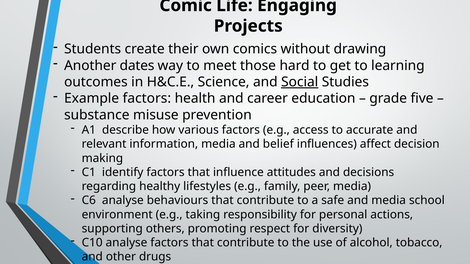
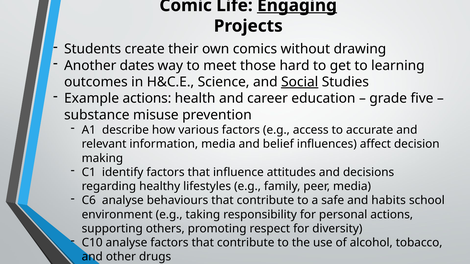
Engaging underline: none -> present
Example factors: factors -> actions
and media: media -> habits
